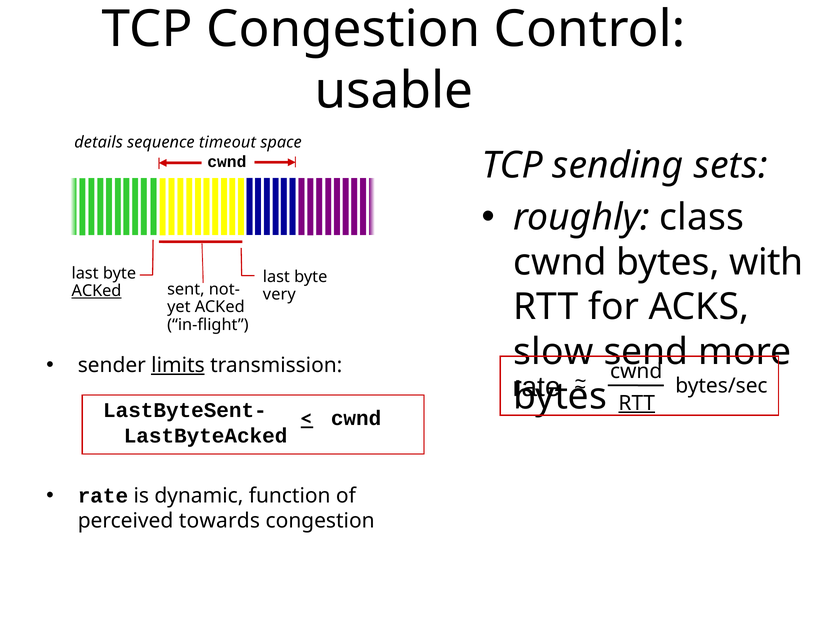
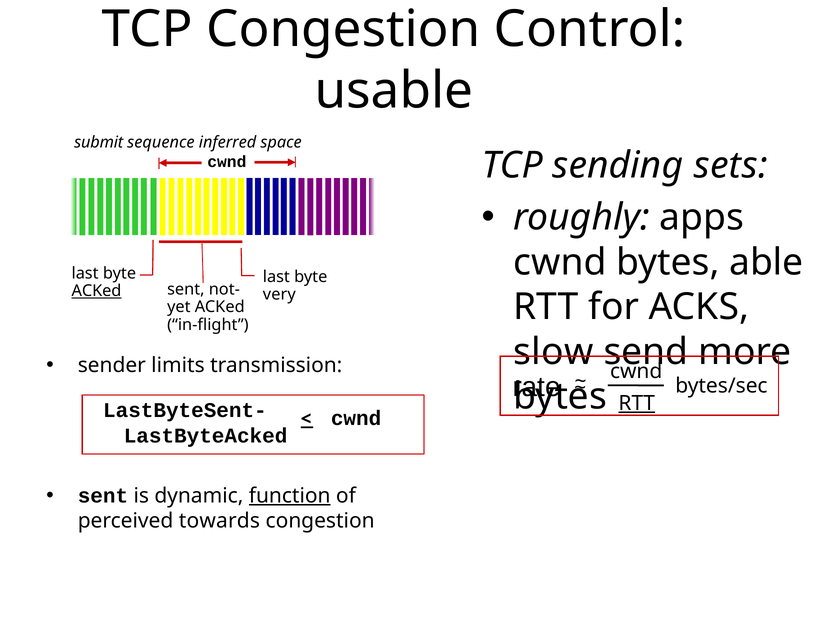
details: details -> submit
timeout: timeout -> inferred
class: class -> apps
with: with -> able
limits underline: present -> none
rate at (103, 496): rate -> sent
function underline: none -> present
